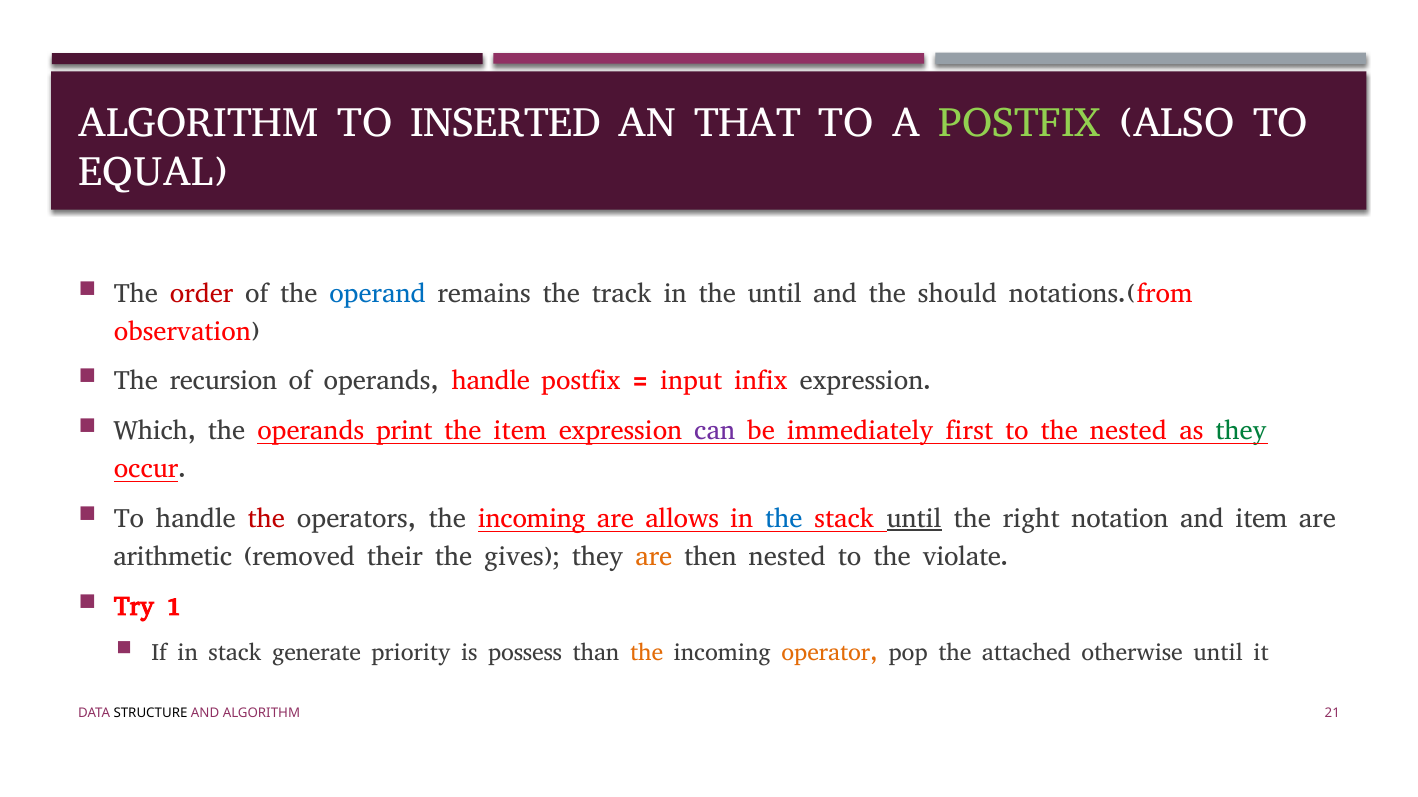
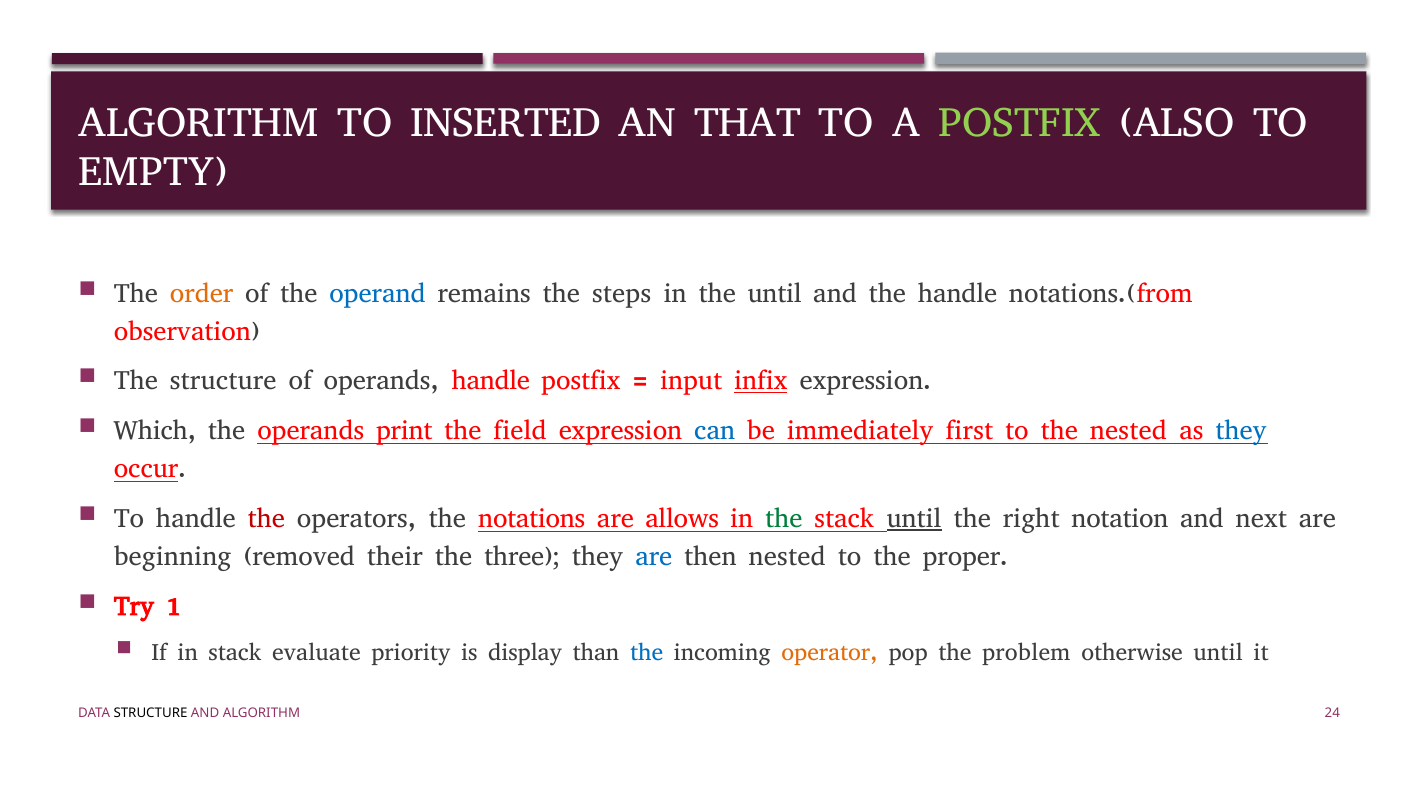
EQUAL: EQUAL -> EMPTY
order colour: red -> orange
track: track -> steps
the should: should -> handle
The recursion: recursion -> structure
infix underline: none -> present
the item: item -> field
can colour: purple -> blue
they at (1241, 431) colour: green -> blue
operators the incoming: incoming -> notations
the at (784, 519) colour: blue -> green
and item: item -> next
arithmetic: arithmetic -> beginning
gives: gives -> three
are at (654, 557) colour: orange -> blue
violate: violate -> proper
generate: generate -> evaluate
possess: possess -> display
the at (647, 653) colour: orange -> blue
attached: attached -> problem
21: 21 -> 24
